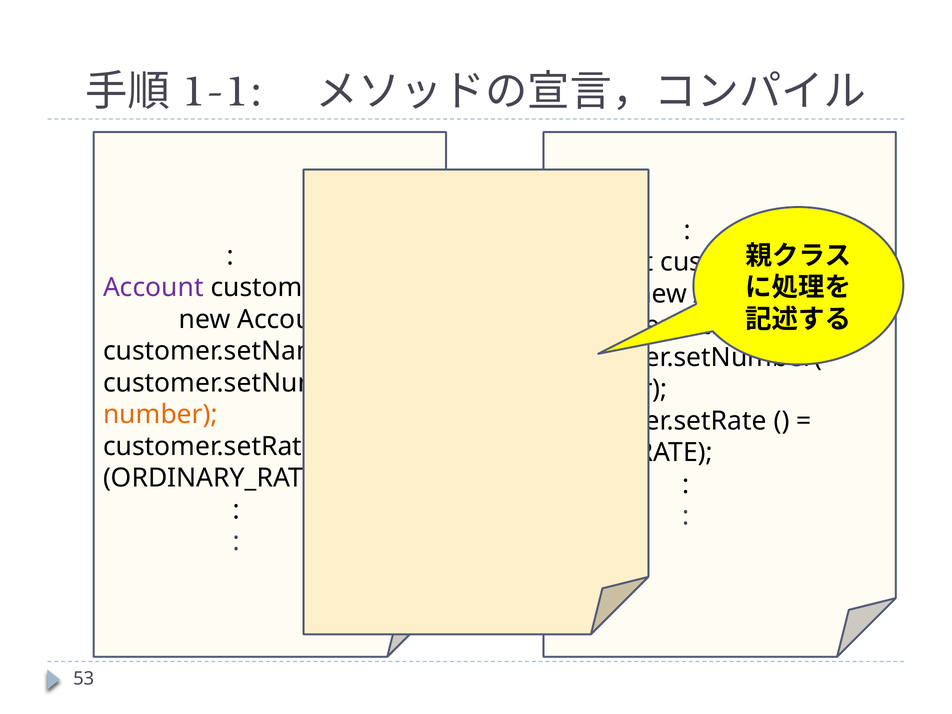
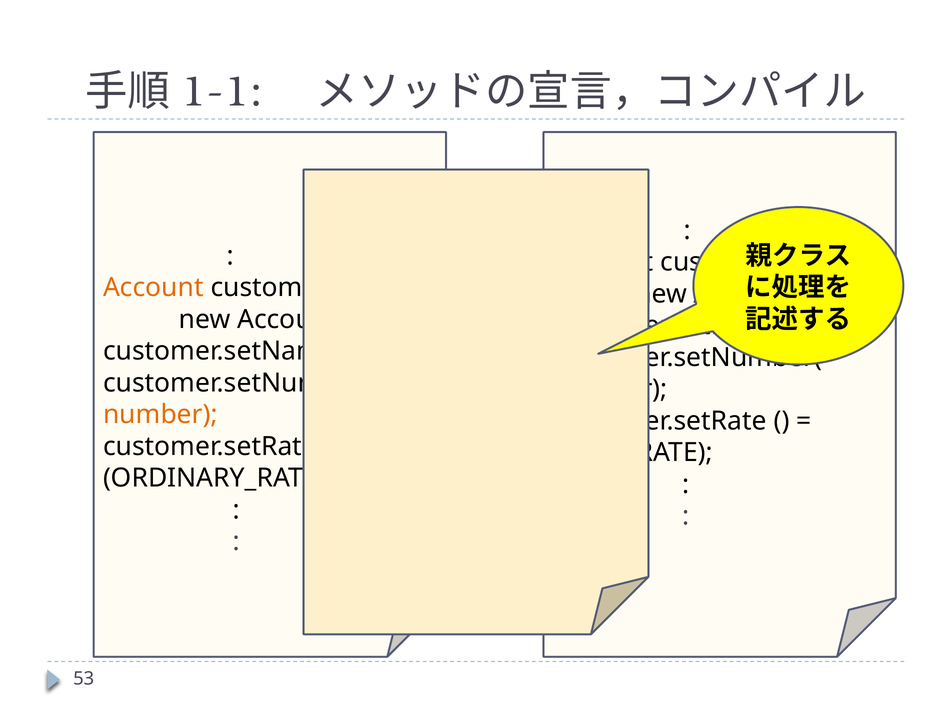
Account at (153, 288) colour: purple -> orange
